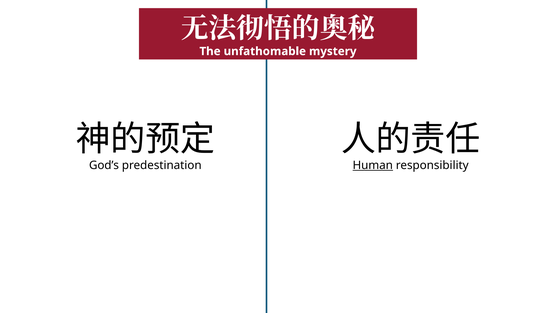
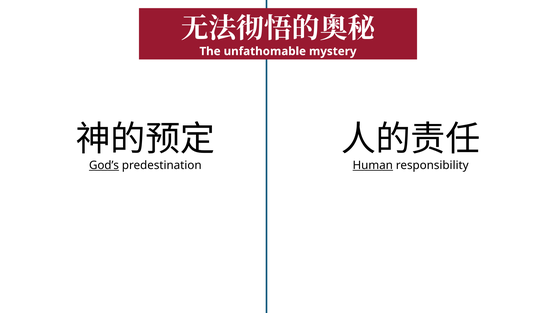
God’s underline: none -> present
